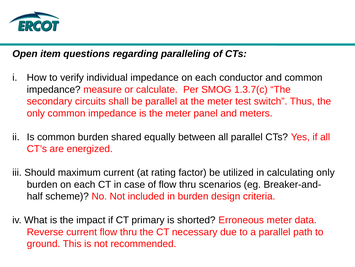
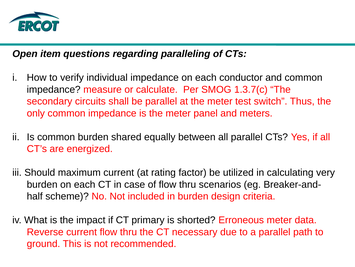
calculating only: only -> very
